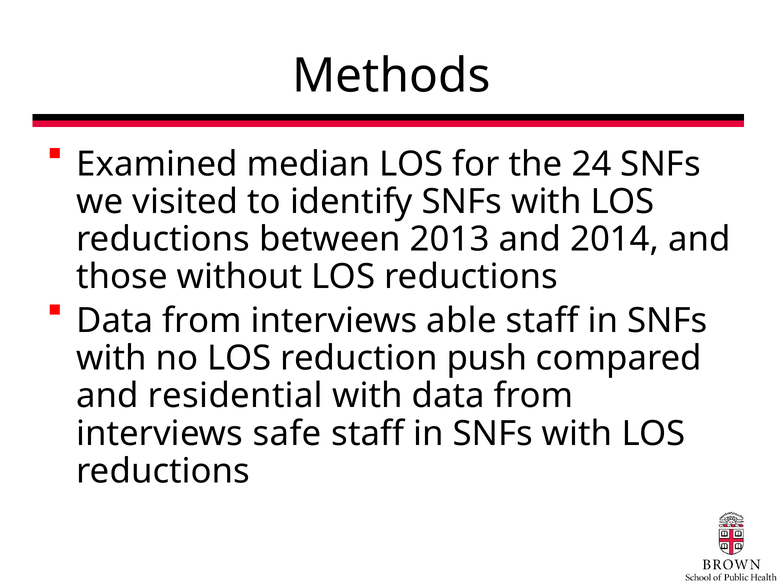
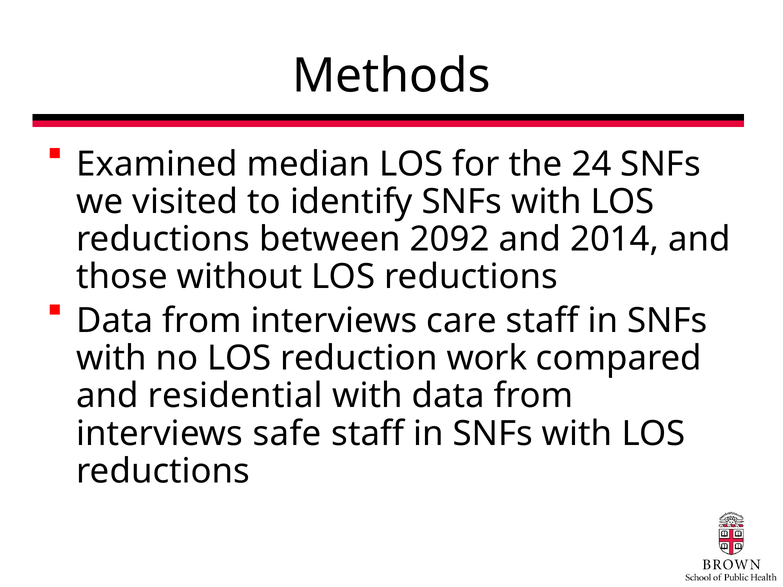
2013: 2013 -> 2092
able: able -> care
push: push -> work
